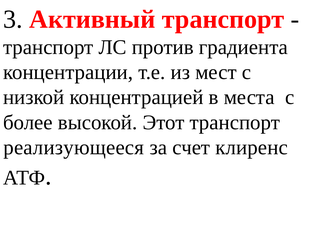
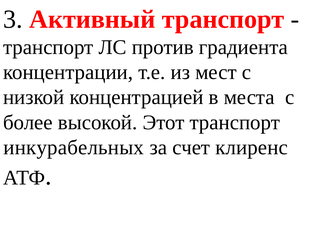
реализующееся: реализующееся -> инкурабельных
